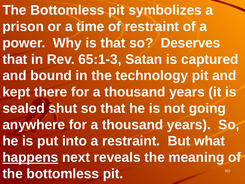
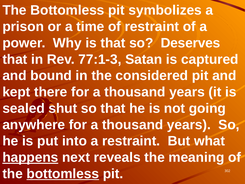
65:1-3: 65:1-3 -> 77:1-3
technology: technology -> considered
bottomless at (63, 174) underline: none -> present
